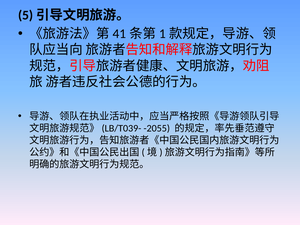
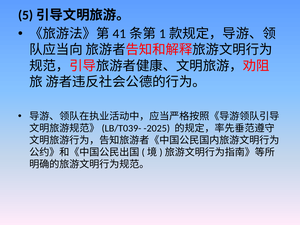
-2055: -2055 -> -2025
